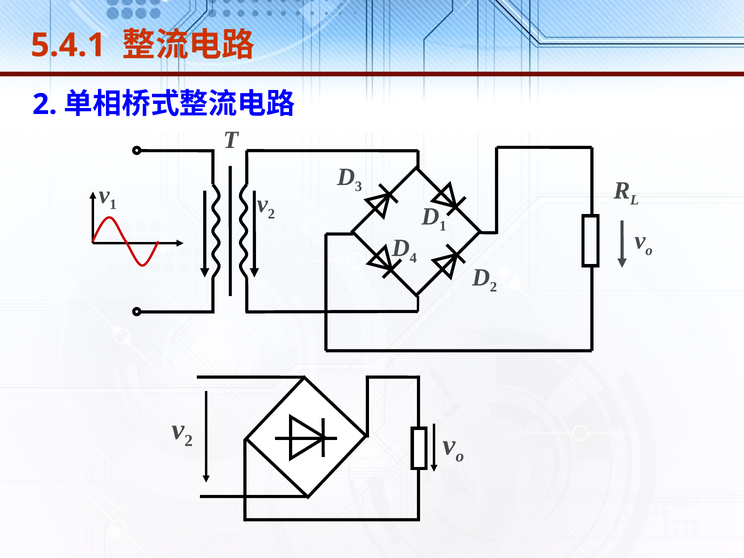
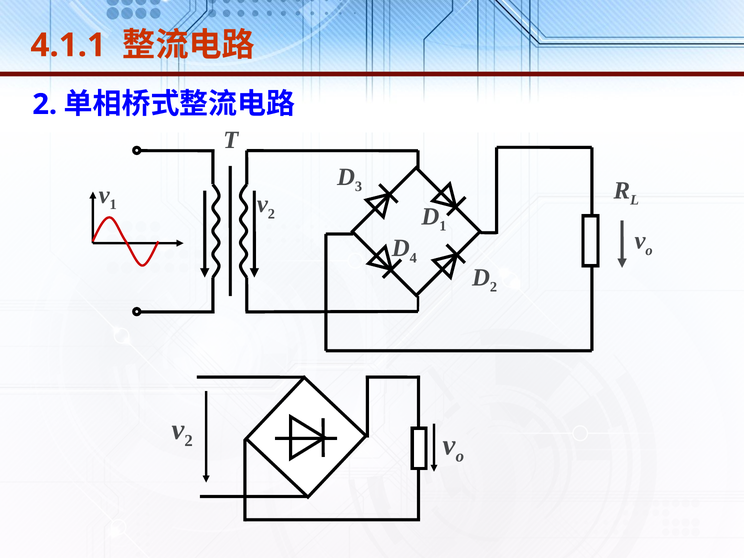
5.4.1: 5.4.1 -> 4.1.1
